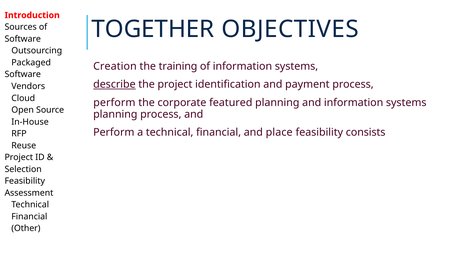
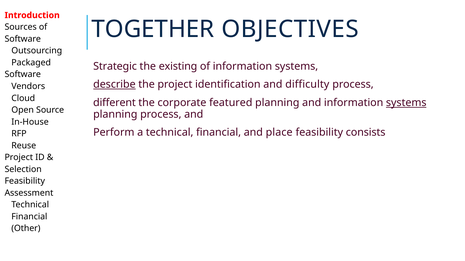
Creation: Creation -> Strategic
training: training -> existing
payment: payment -> difficulty
perform at (114, 103): perform -> different
systems at (406, 103) underline: none -> present
